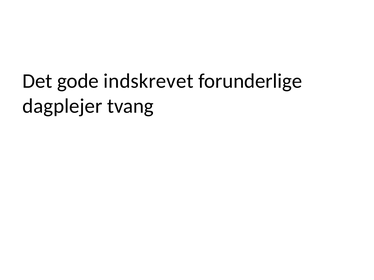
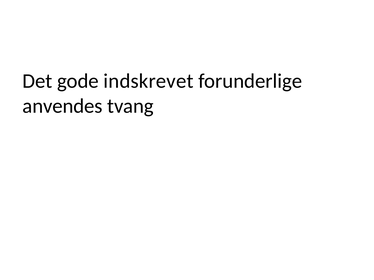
dagplejer: dagplejer -> anvendes
